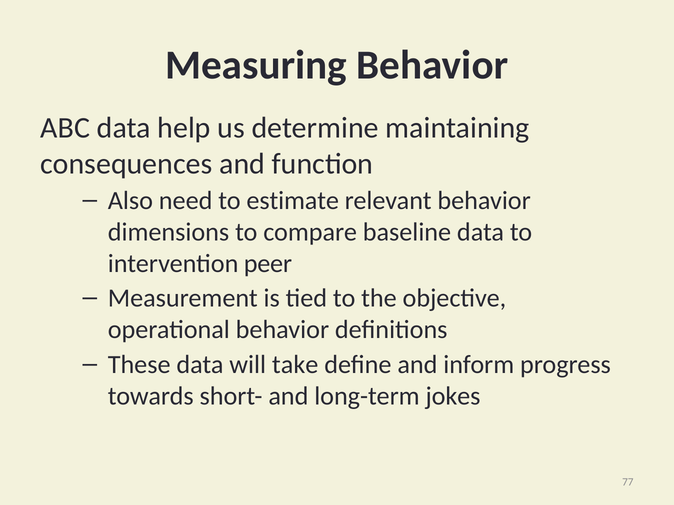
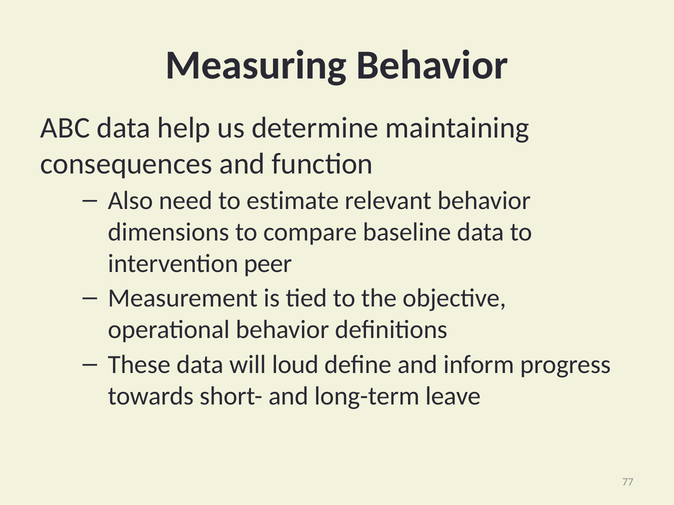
take: take -> loud
jokes: jokes -> leave
